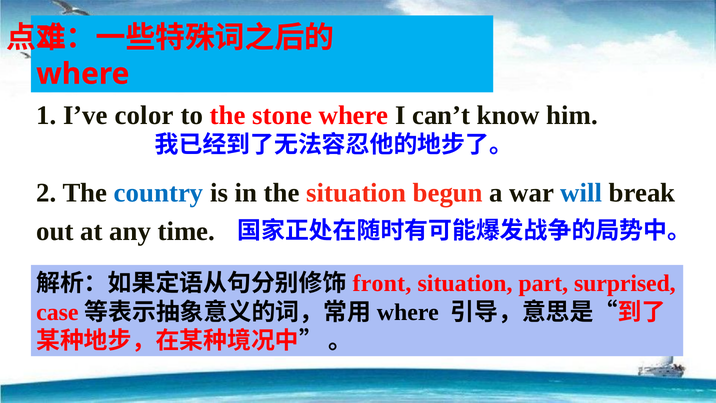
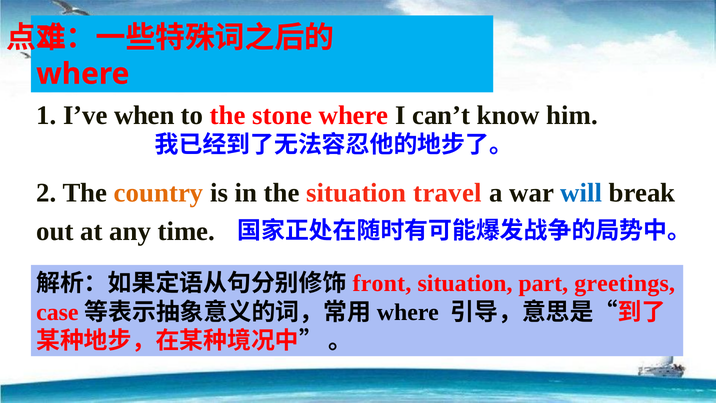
color: color -> when
country colour: blue -> orange
begun: begun -> travel
surprised: surprised -> greetings
